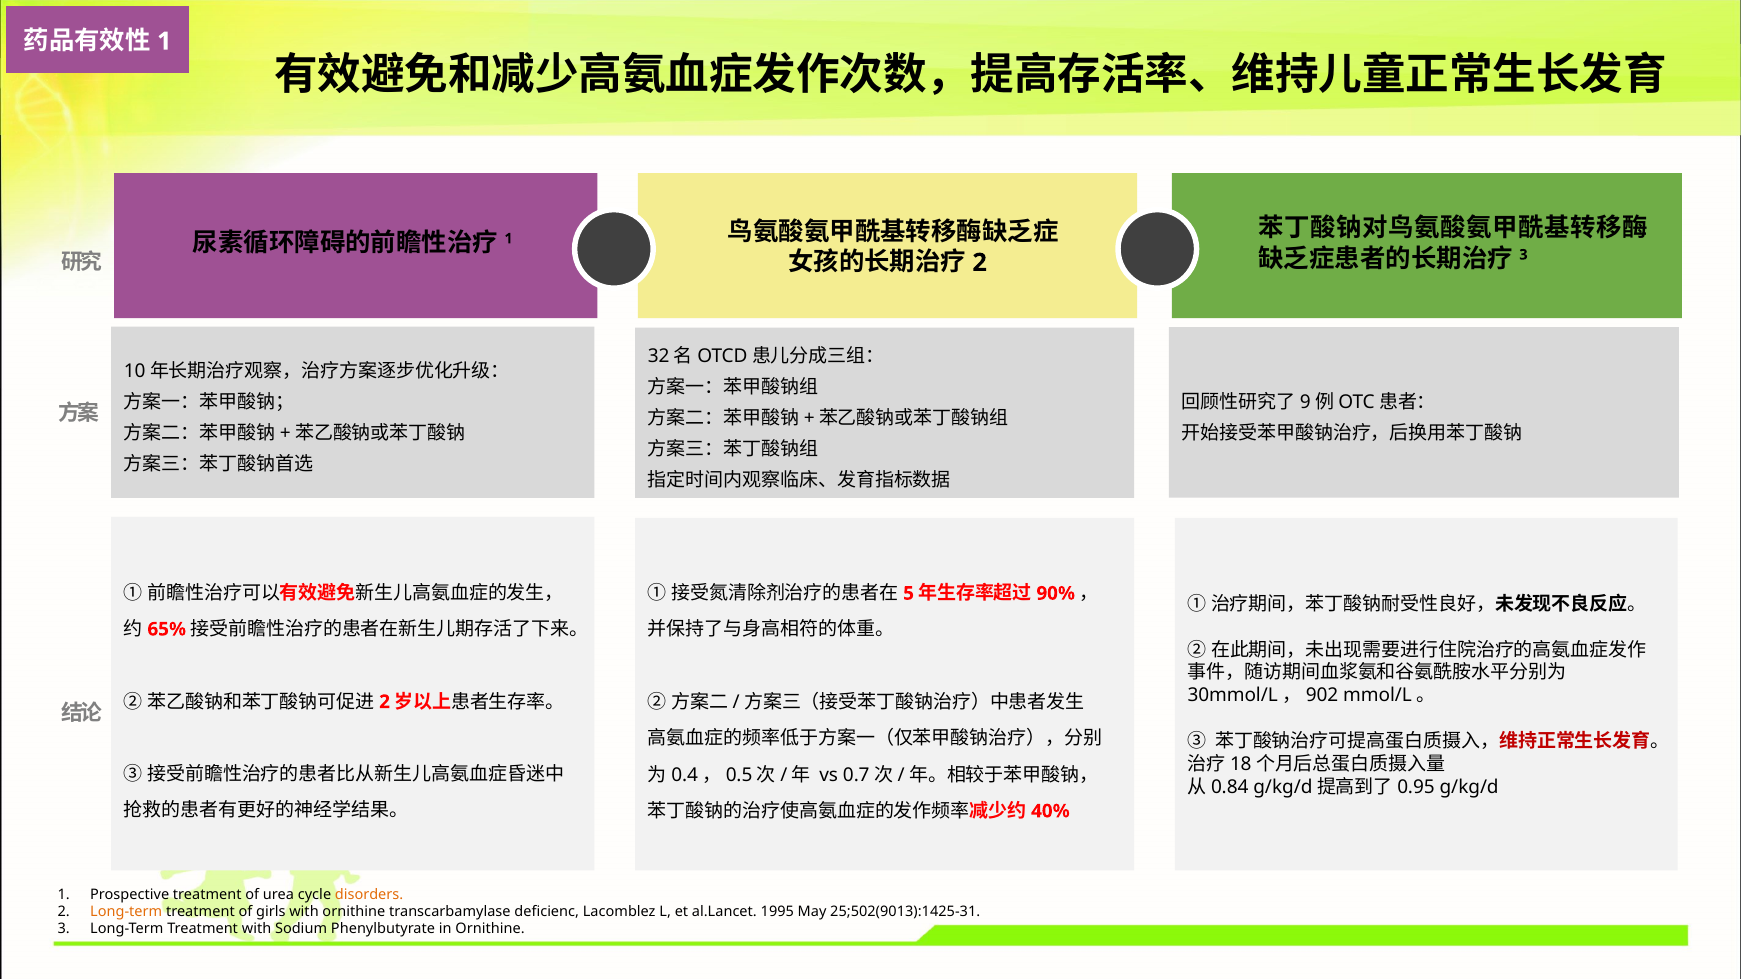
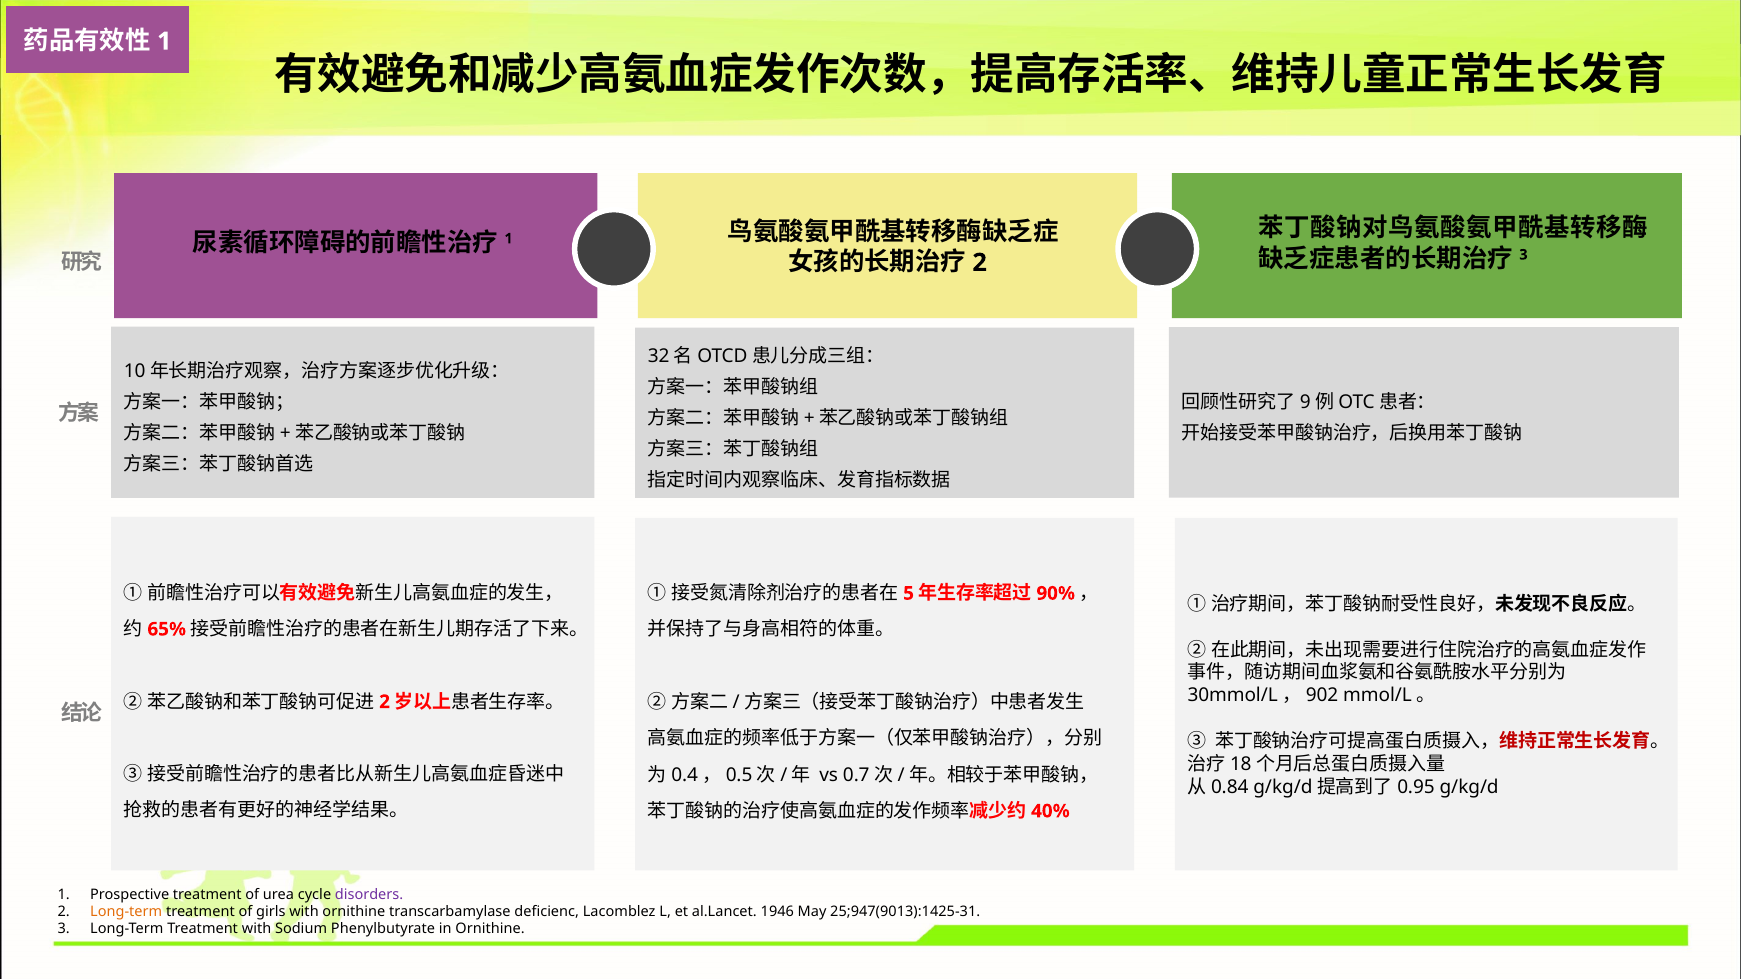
disorders colour: orange -> purple
1995: 1995 -> 1946
25;502(9013):1425-31: 25;502(9013):1425-31 -> 25;947(9013):1425-31
